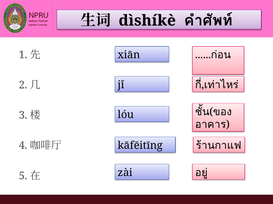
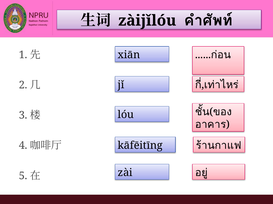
dìshíkè: dìshíkè -> zàijǐlóu
